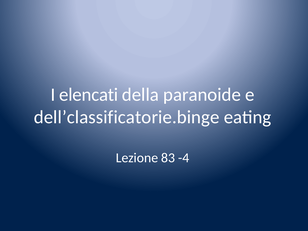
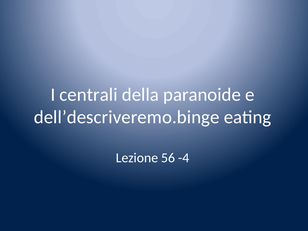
elencati: elencati -> centrali
dell’classificatorie.binge: dell’classificatorie.binge -> dell’descriveremo.binge
83: 83 -> 56
